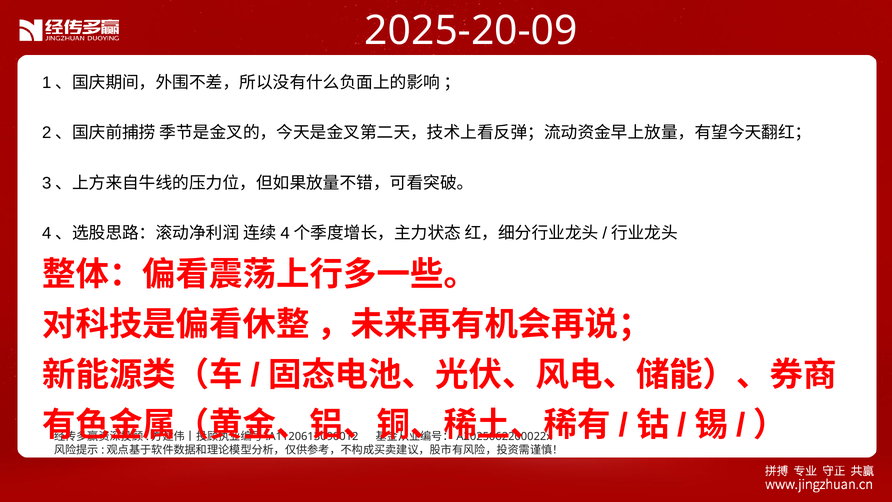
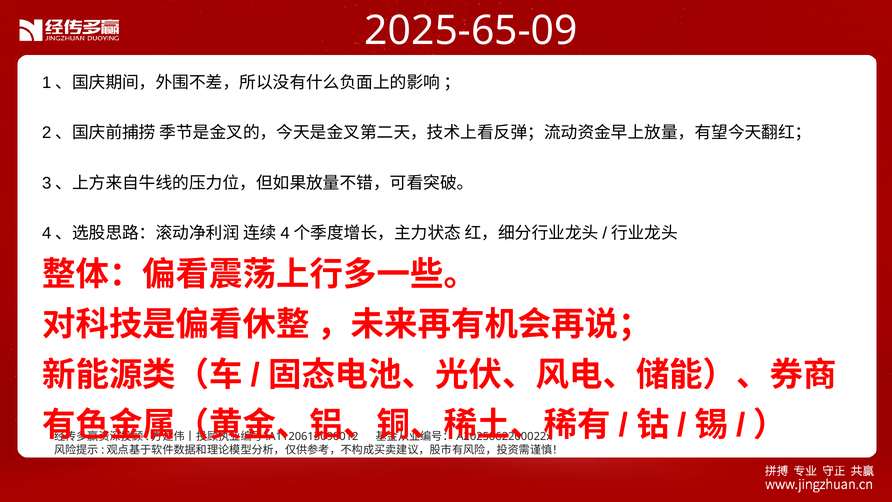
2025-20-09: 2025-20-09 -> 2025-65-09
